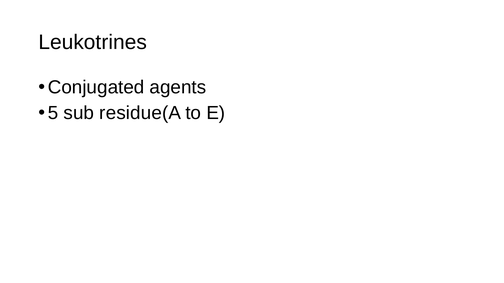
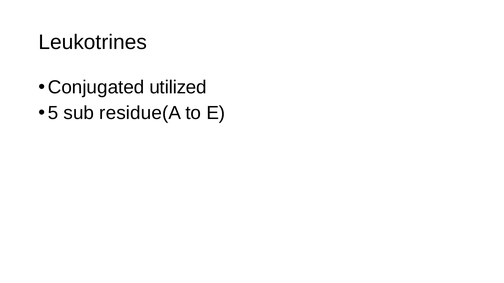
agents: agents -> utilized
